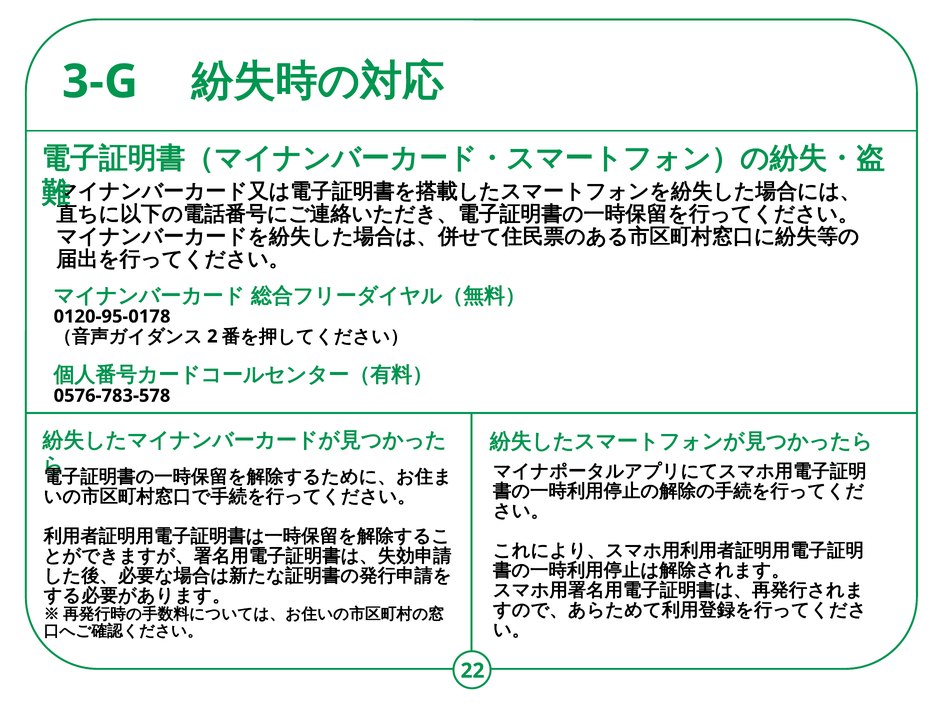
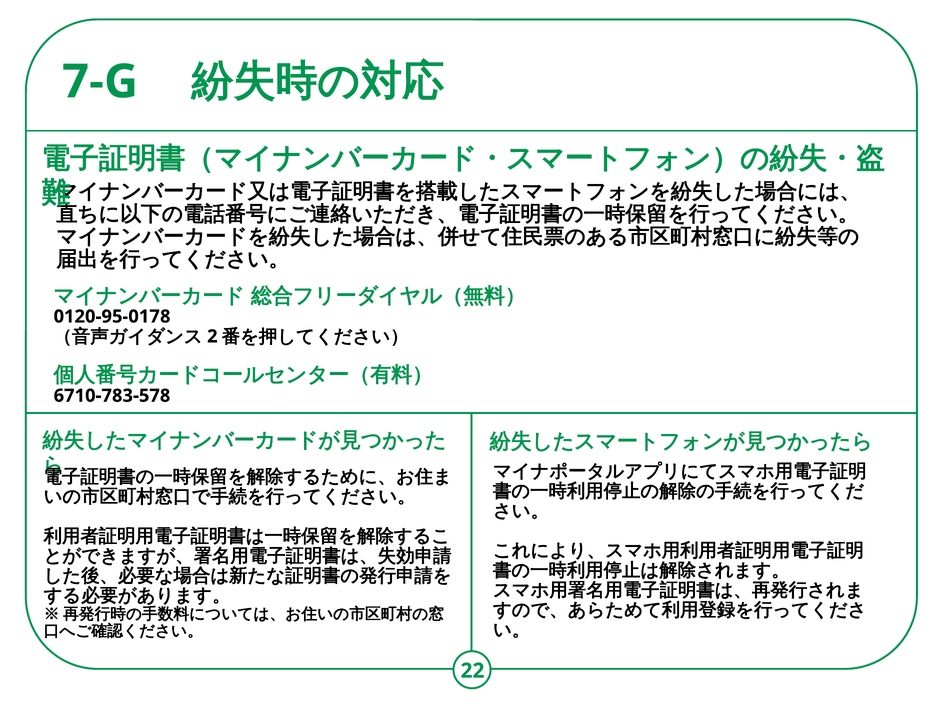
3-G: 3-G -> 7-G
0576-783-578: 0576-783-578 -> 6710-783-578
